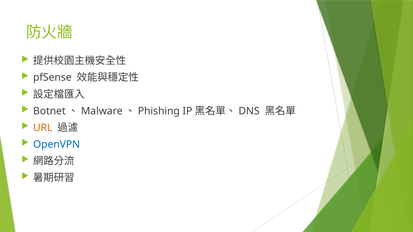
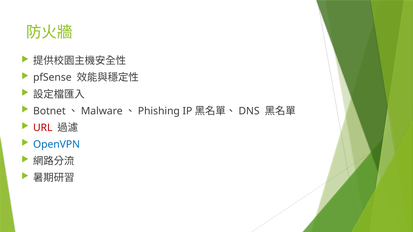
URL colour: orange -> red
